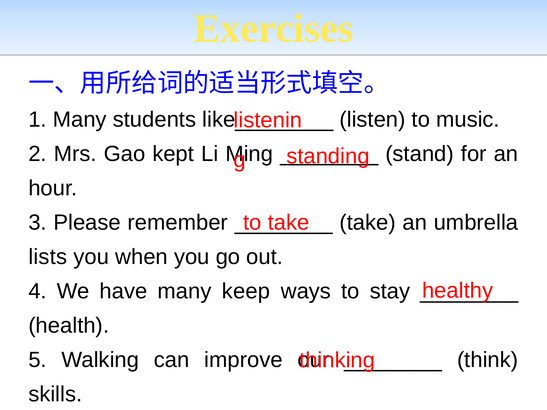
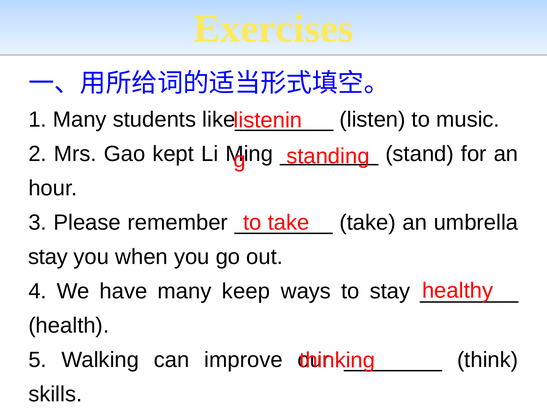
lists at (48, 257): lists -> stay
